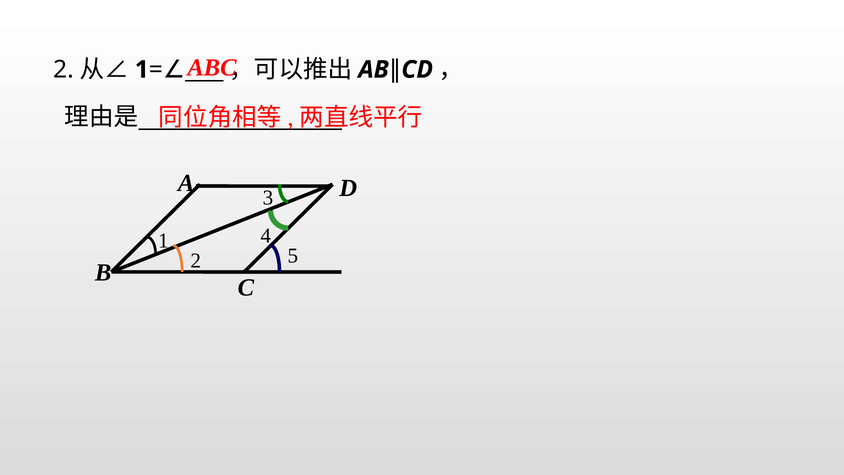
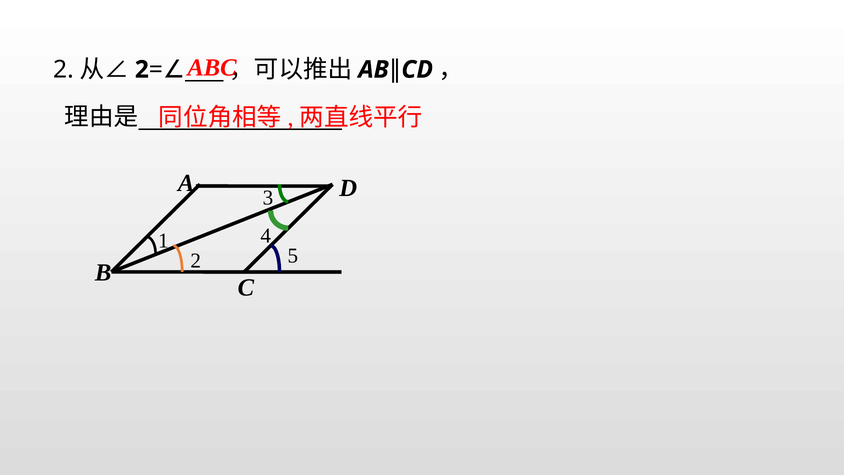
1 at (142, 70): 1 -> 2
